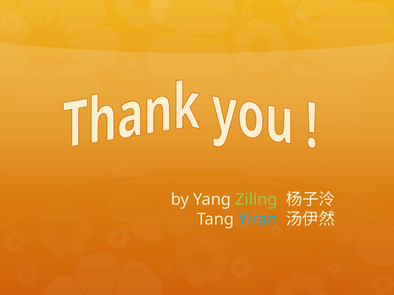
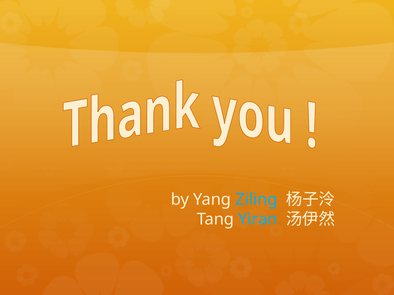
Ziling colour: light green -> light blue
